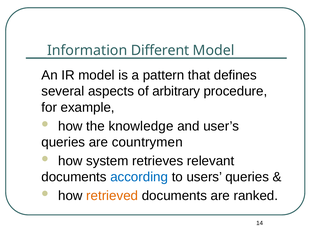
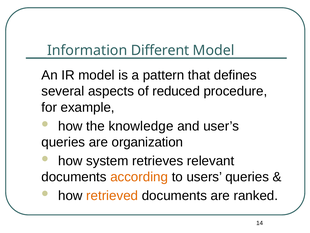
arbitrary: arbitrary -> reduced
countrymen: countrymen -> organization
according colour: blue -> orange
